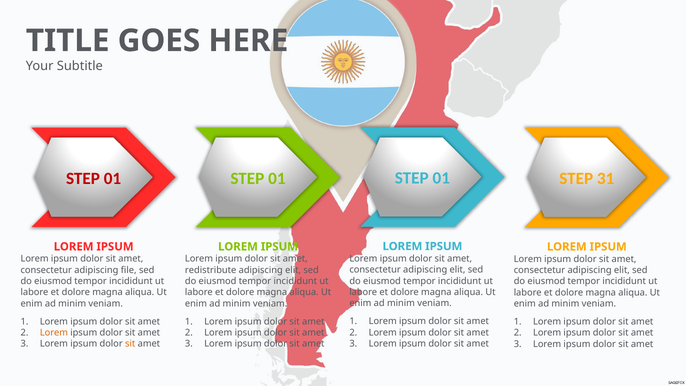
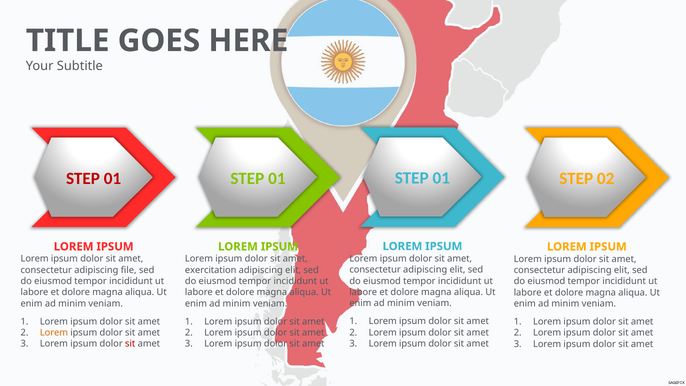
31: 31 -> 02
redistribute: redistribute -> exercitation
sit at (130, 344) colour: orange -> red
